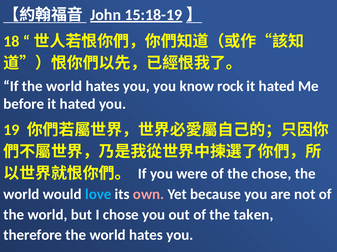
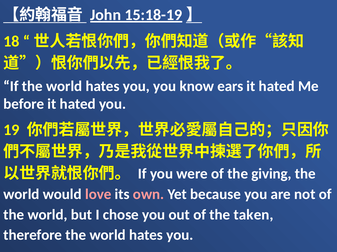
rock: rock -> ears
the chose: chose -> giving
love colour: light blue -> pink
